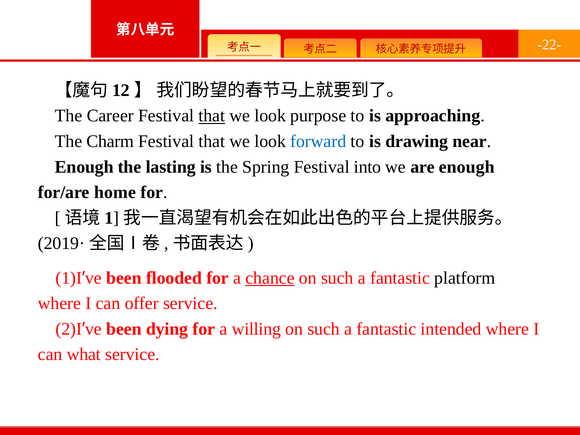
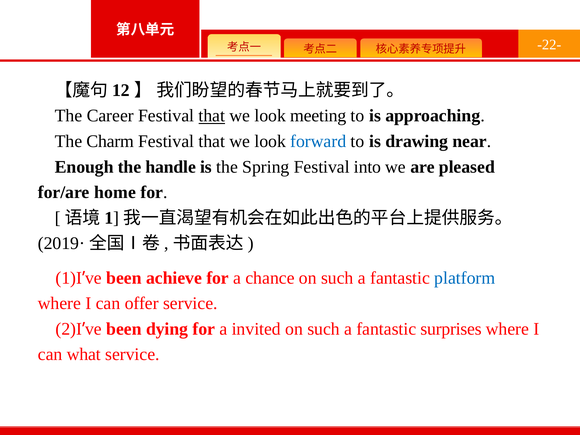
purpose: purpose -> meeting
lasting: lasting -> handle
are enough: enough -> pleased
flooded: flooded -> achieve
chance underline: present -> none
platform colour: black -> blue
willing: willing -> invited
intended: intended -> surprises
